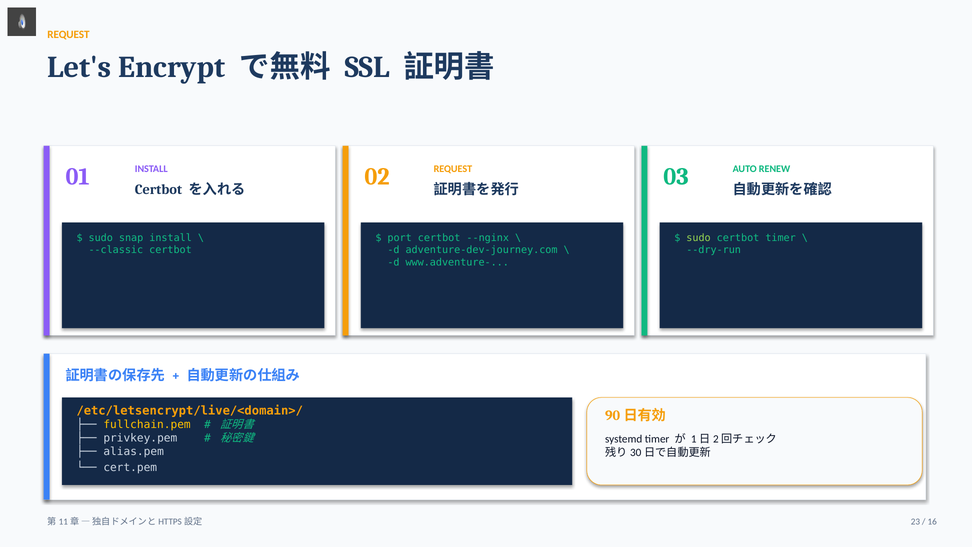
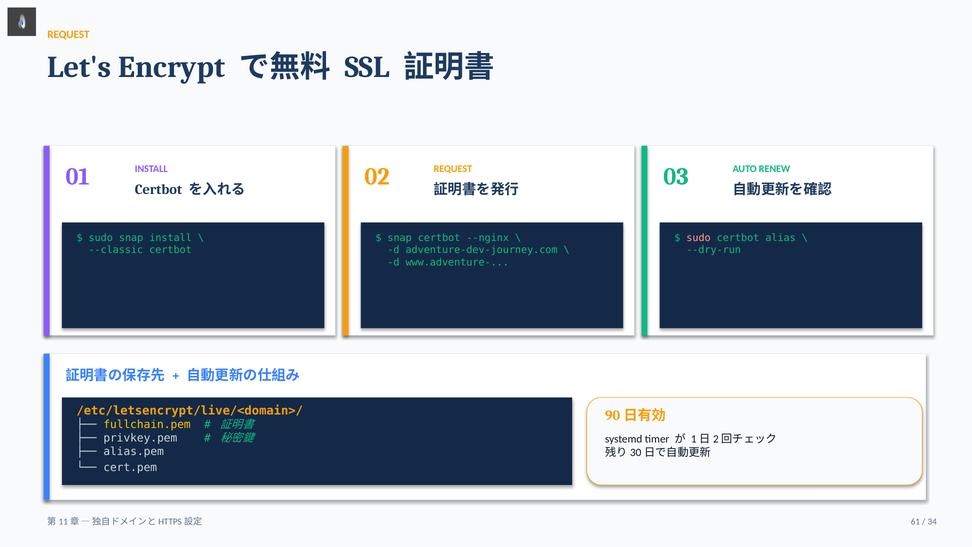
port at (400, 238): port -> snap
sudo at (699, 238) colour: light green -> pink
certbot timer: timer -> alias
23: 23 -> 61
16: 16 -> 34
